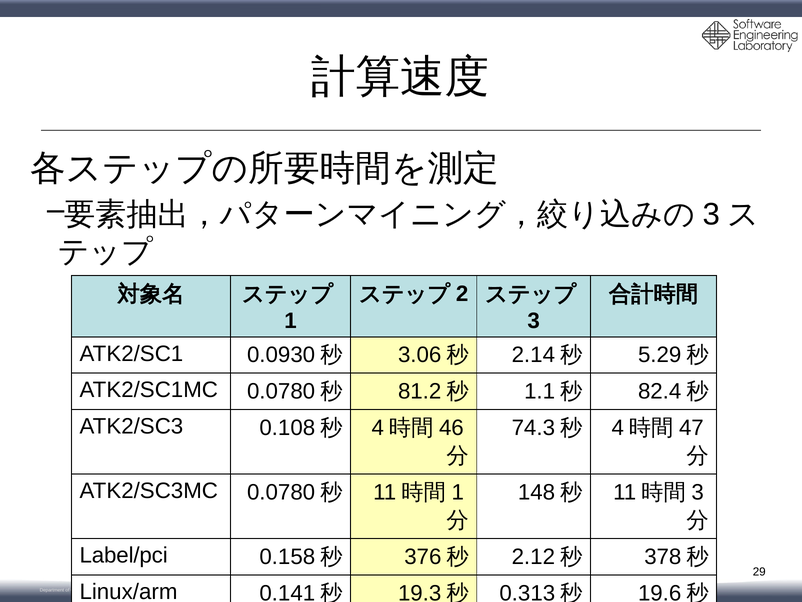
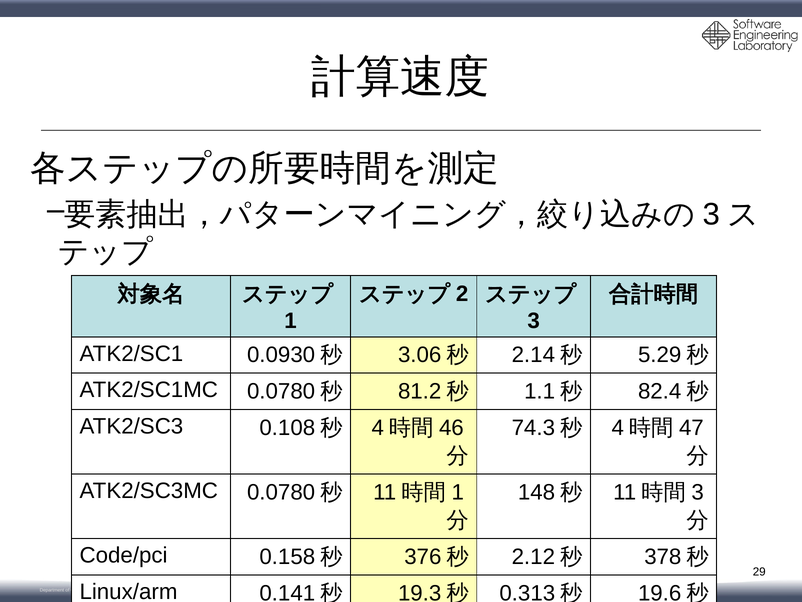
Label/pci: Label/pci -> Code/pci
